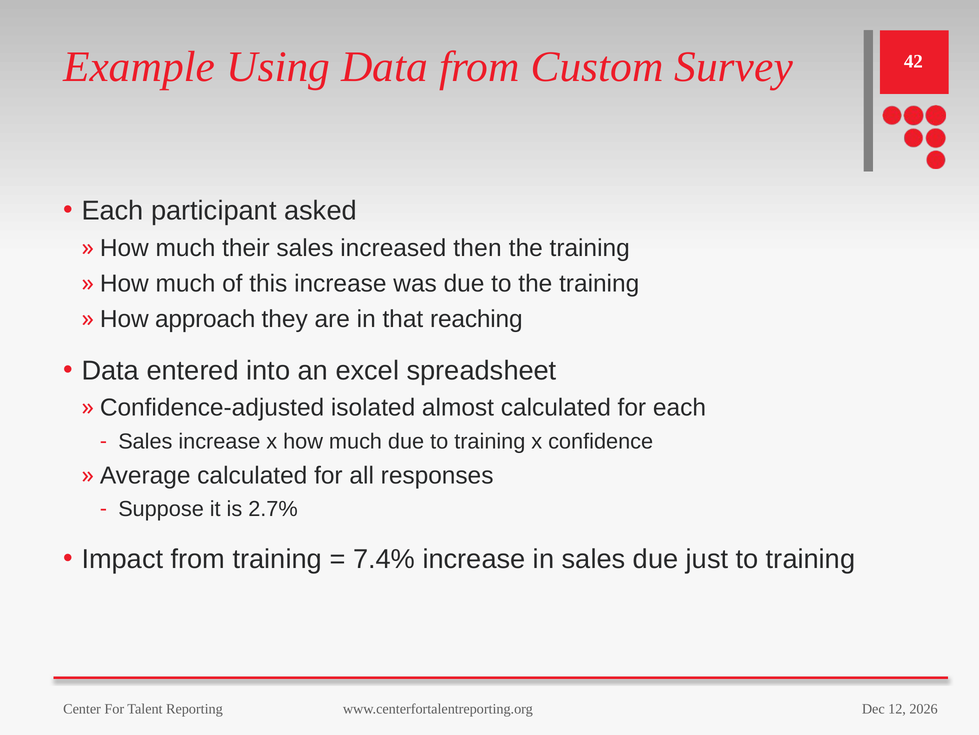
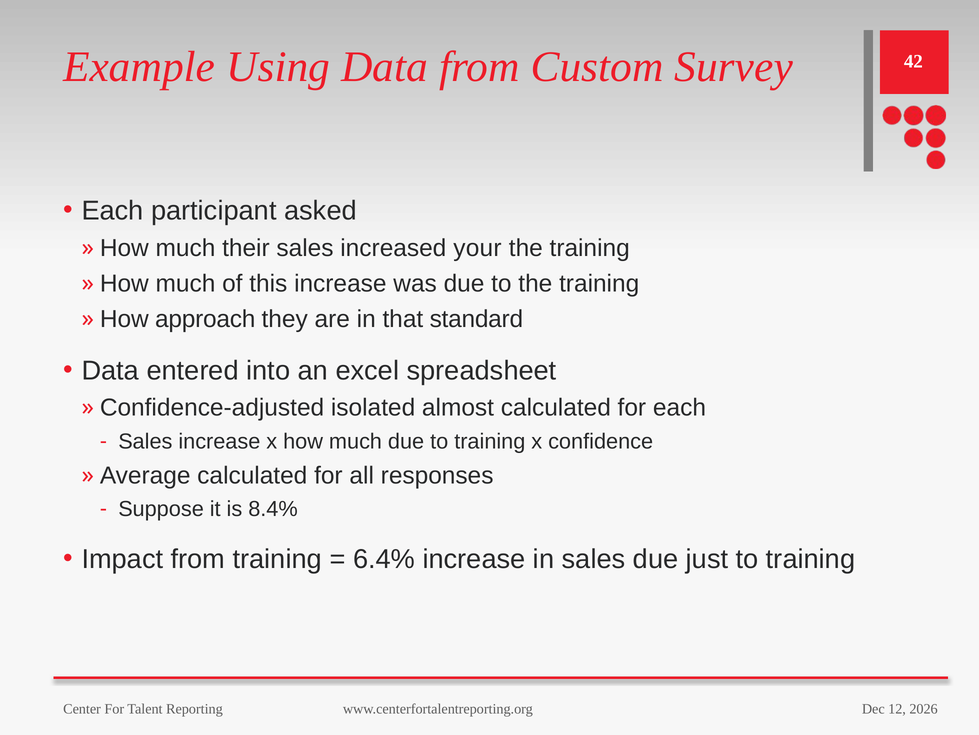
then: then -> your
reaching: reaching -> standard
2.7%: 2.7% -> 8.4%
7.4%: 7.4% -> 6.4%
